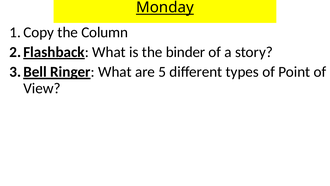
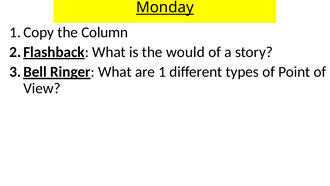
binder: binder -> would
5: 5 -> 1
